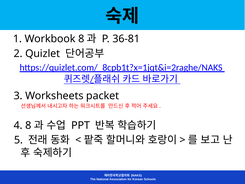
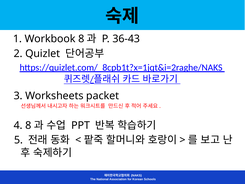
36-81: 36-81 -> 36-43
